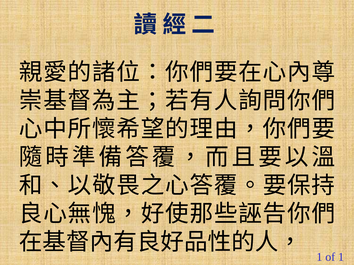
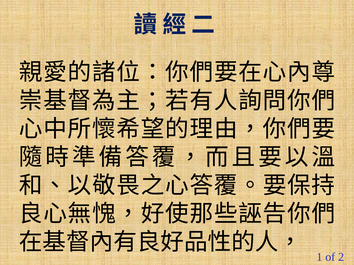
of 1: 1 -> 2
